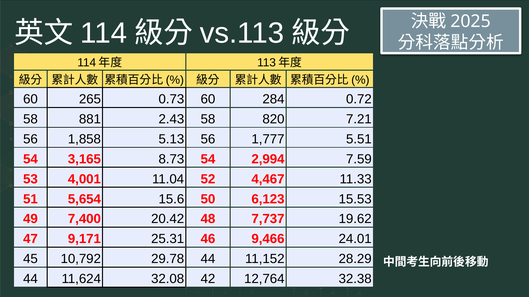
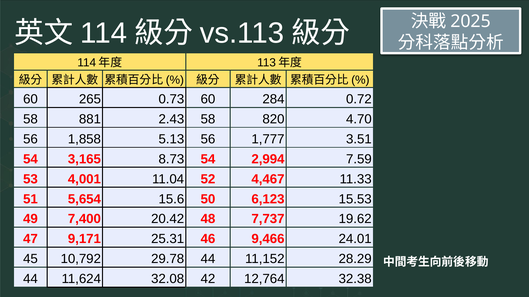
7.21: 7.21 -> 4.70
5.51: 5.51 -> 3.51
